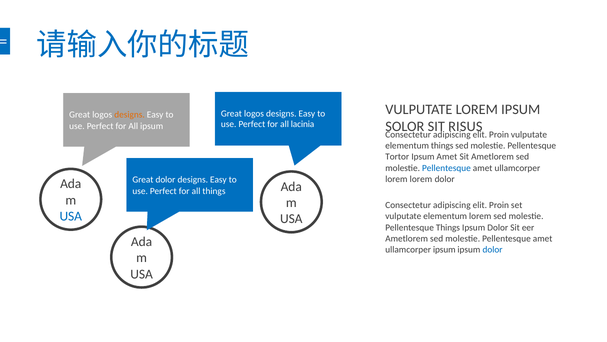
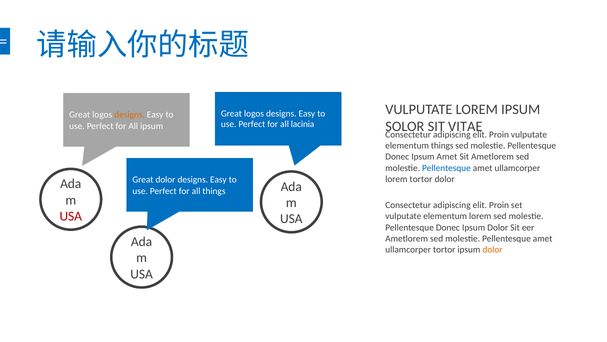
RISUS: RISUS -> VITAE
Tortor at (397, 157): Tortor -> Donec
lorem lorem: lorem -> tortor
USA at (71, 216) colour: blue -> red
Things at (448, 227): Things -> Donec
ullamcorper ipsum: ipsum -> tortor
dolor at (493, 249) colour: blue -> orange
